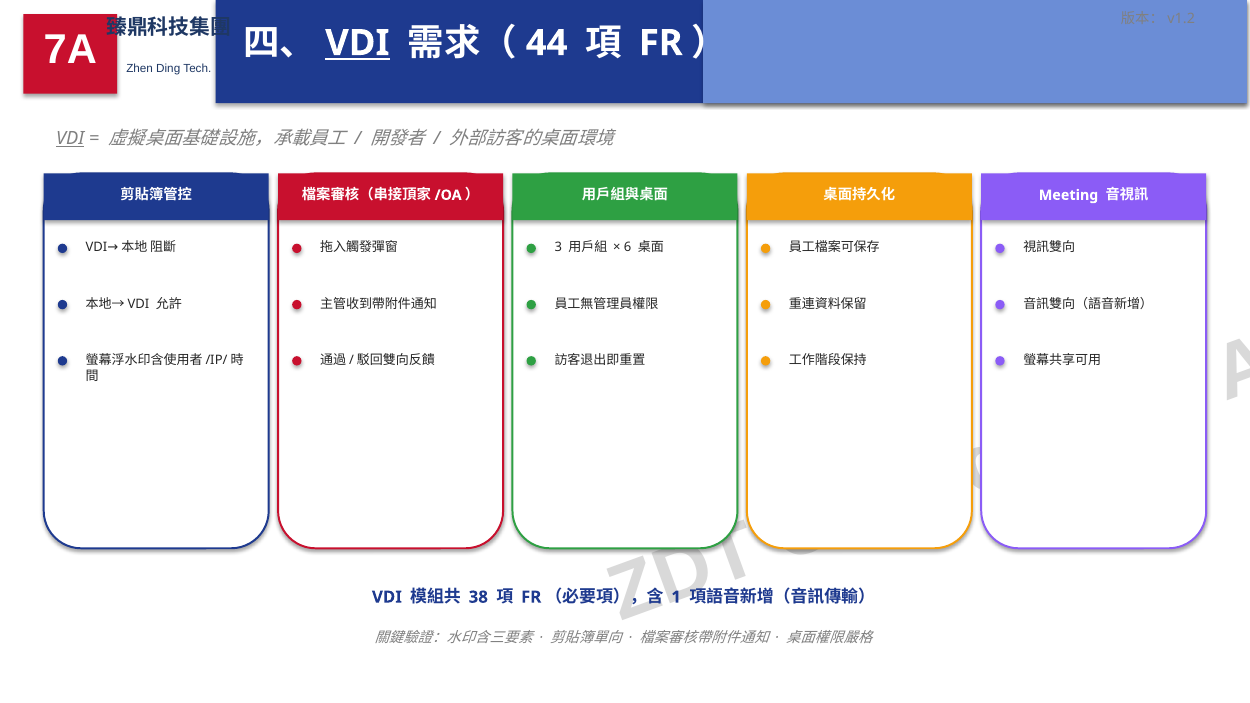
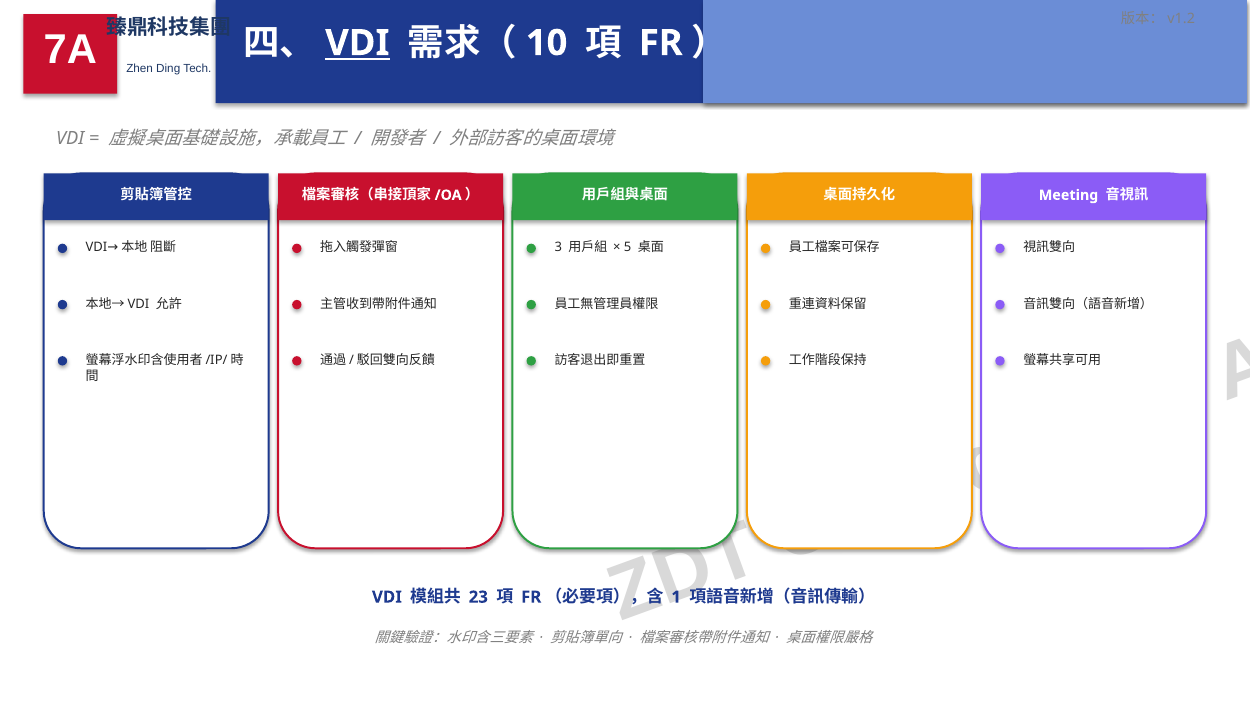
44: 44 -> 10
VDI at (70, 139) underline: present -> none
6: 6 -> 5
38: 38 -> 23
